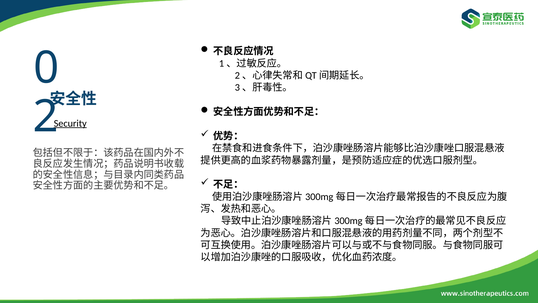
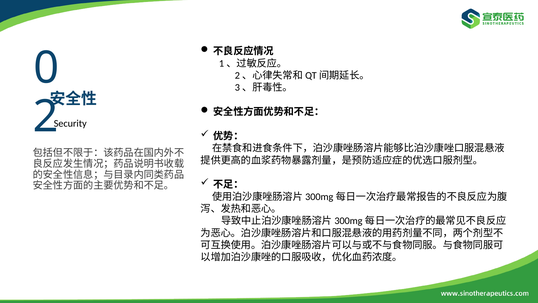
Security underline: present -> none
